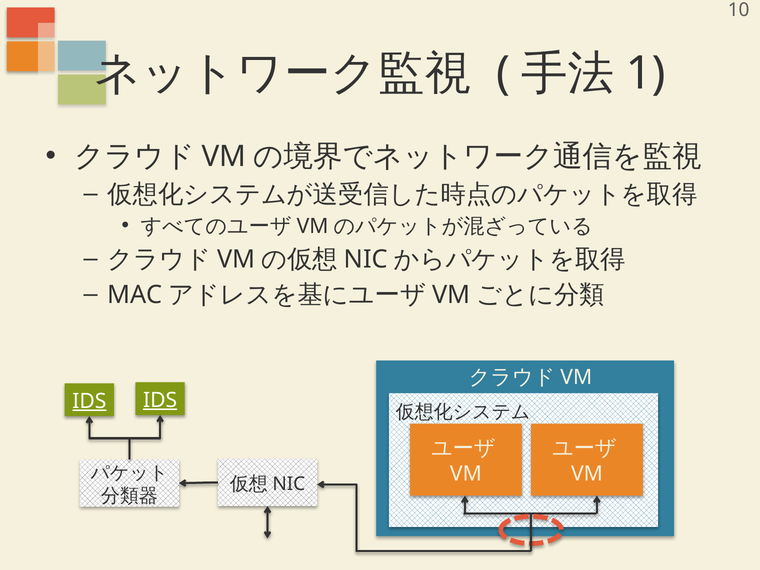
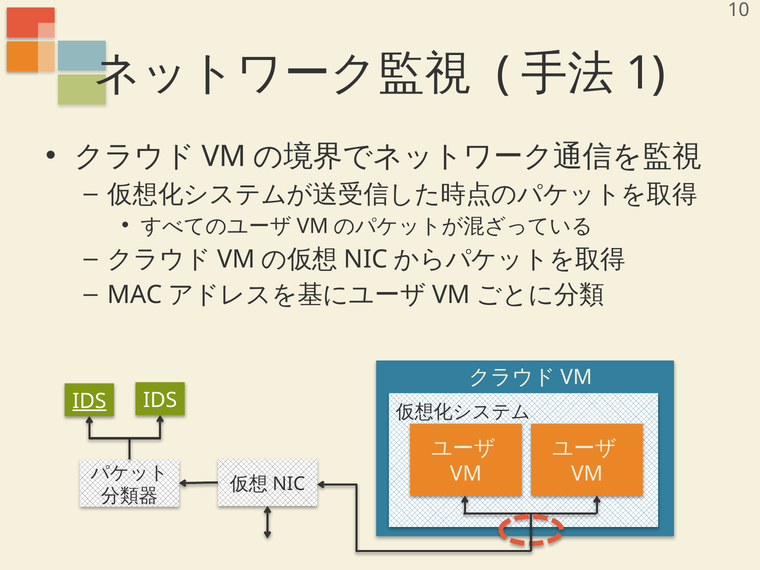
IDS at (160, 400) underline: present -> none
